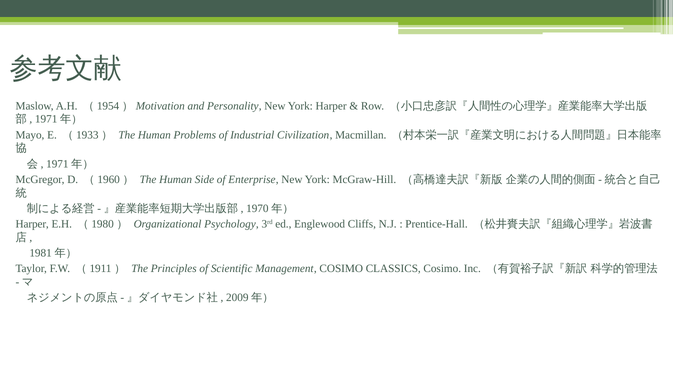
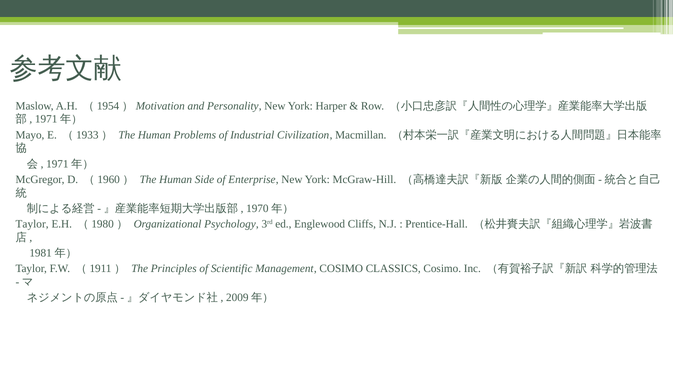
Harper at (32, 224): Harper -> Taylor
